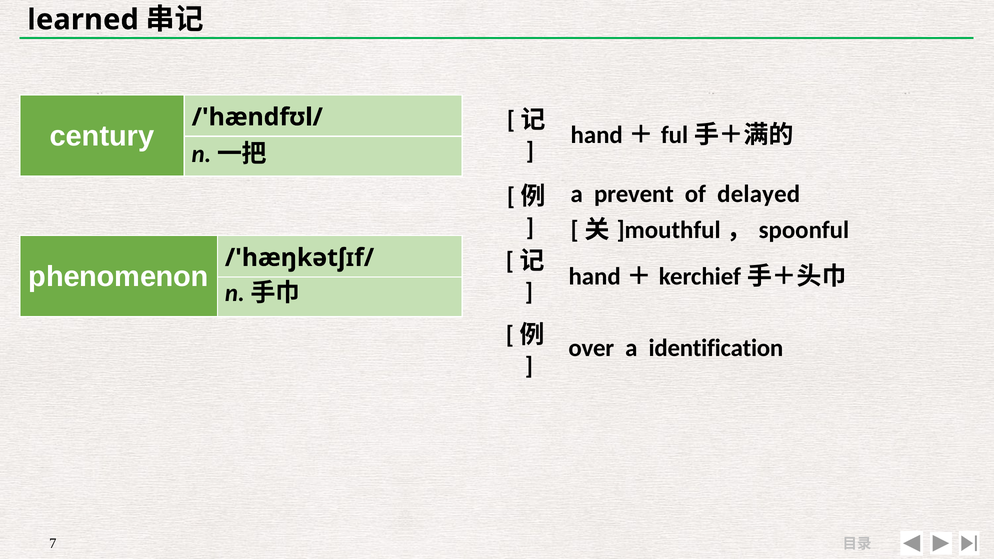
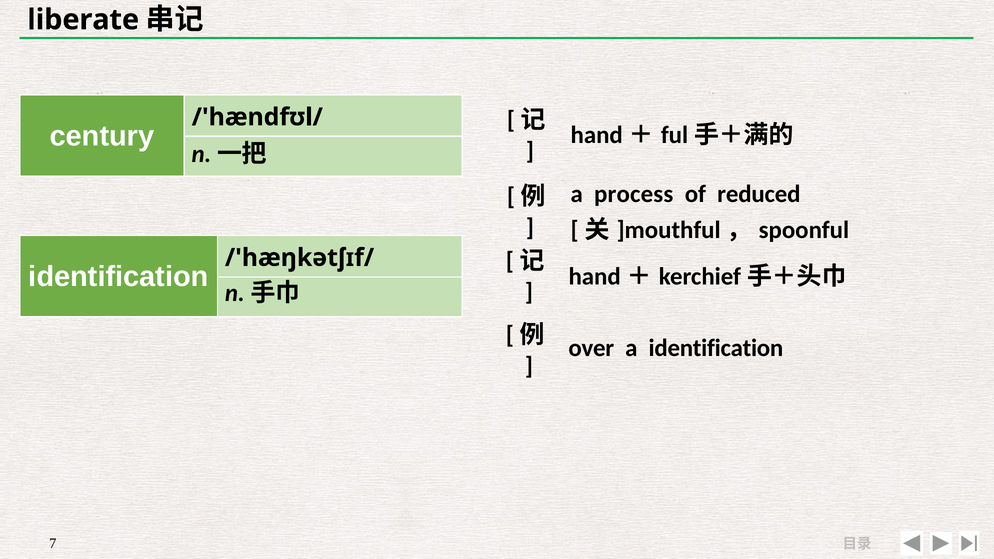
learned: learned -> liberate
prevent: prevent -> process
delayed: delayed -> reduced
phenomenon at (119, 277): phenomenon -> identification
